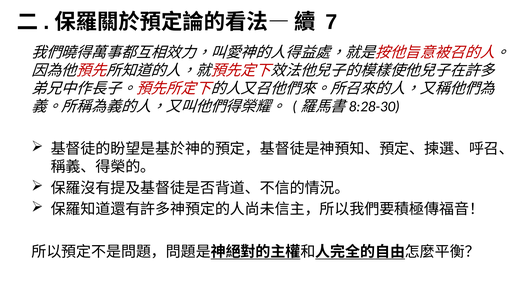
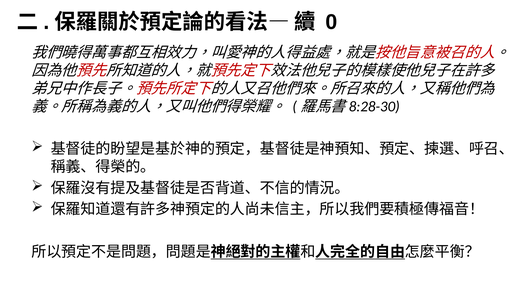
7: 7 -> 0
